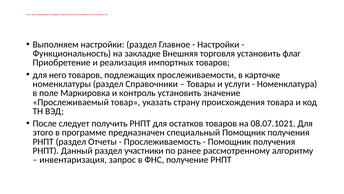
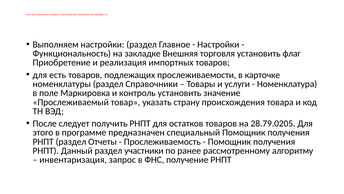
него: него -> есть
08.07.1021: 08.07.1021 -> 28.79.0205
